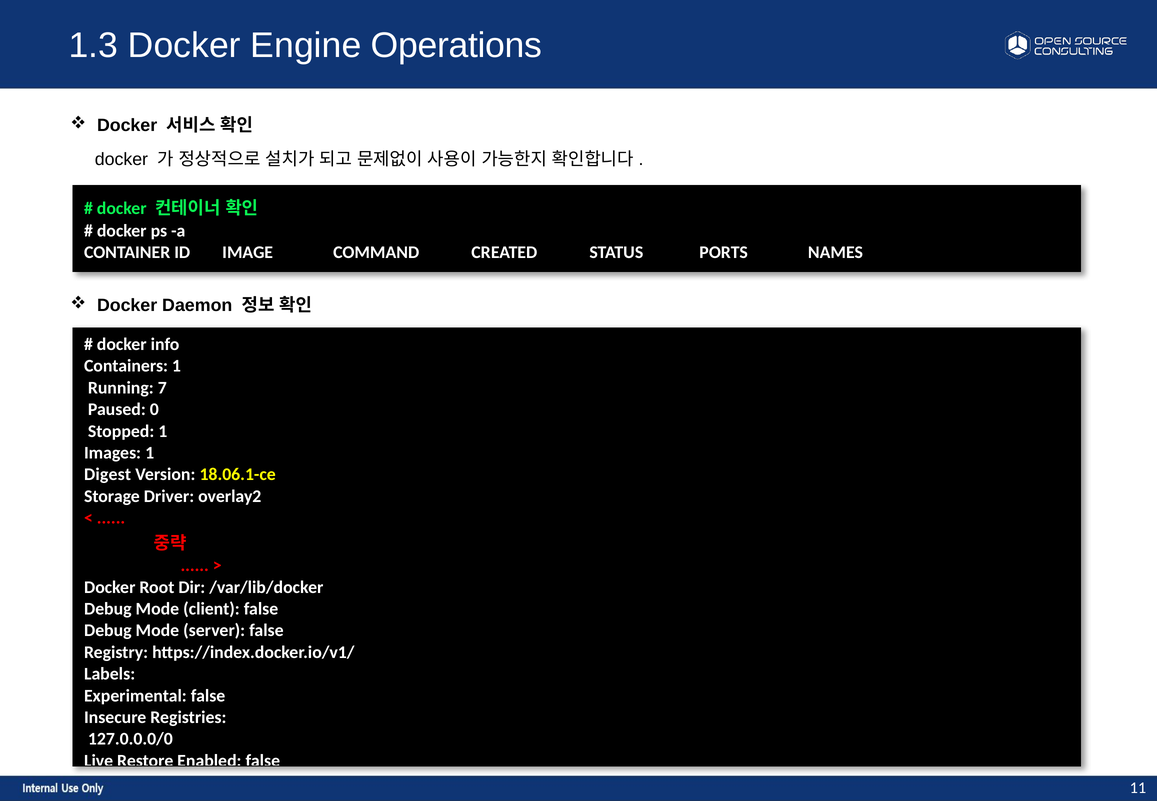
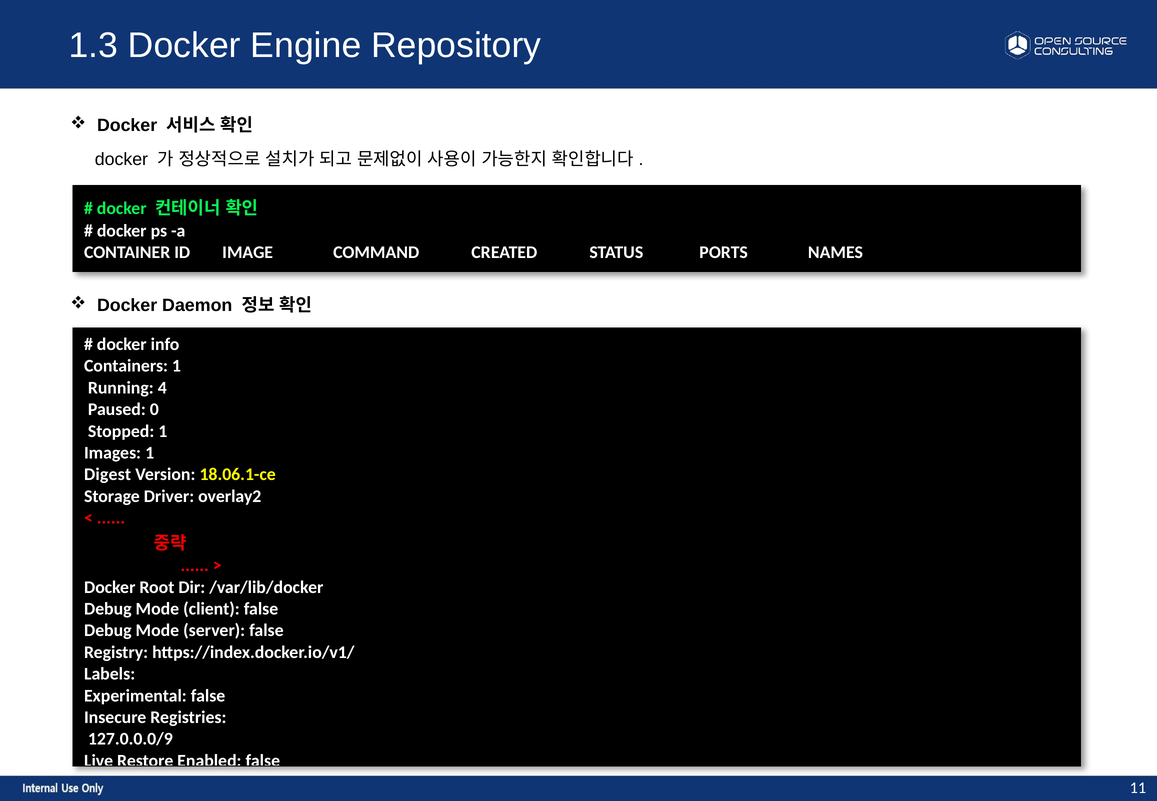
Operations: Operations -> Repository
7: 7 -> 4
127.0.0.0/0: 127.0.0.0/0 -> 127.0.0.0/9
